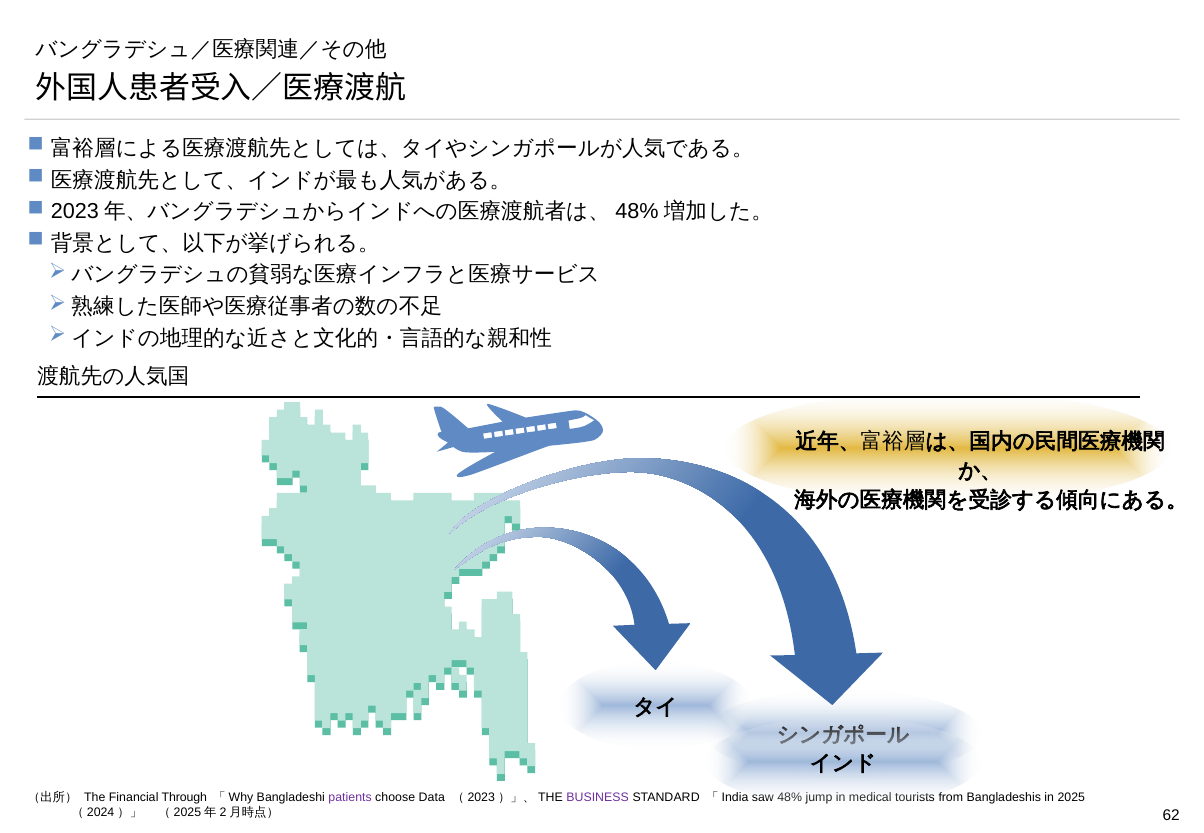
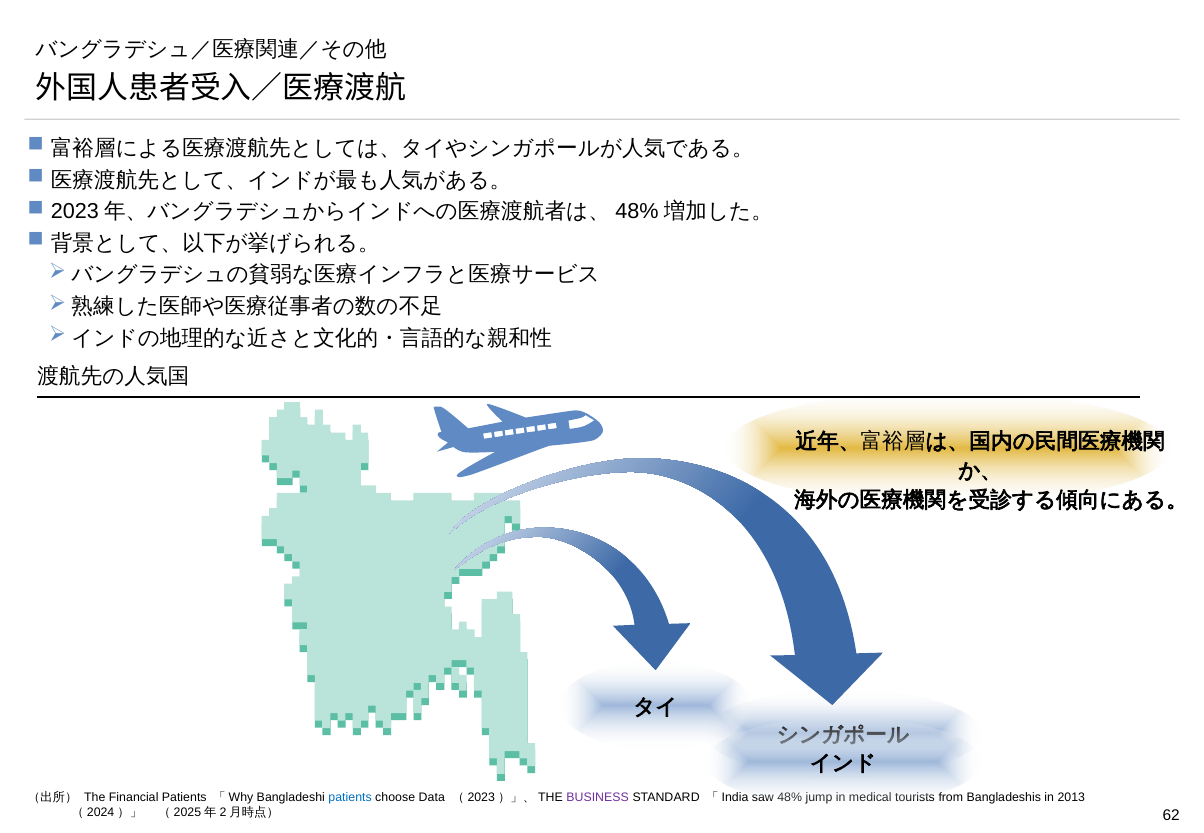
Financial Through: Through -> Patients
patients at (350, 798) colour: purple -> blue
2025: 2025 -> 2013
